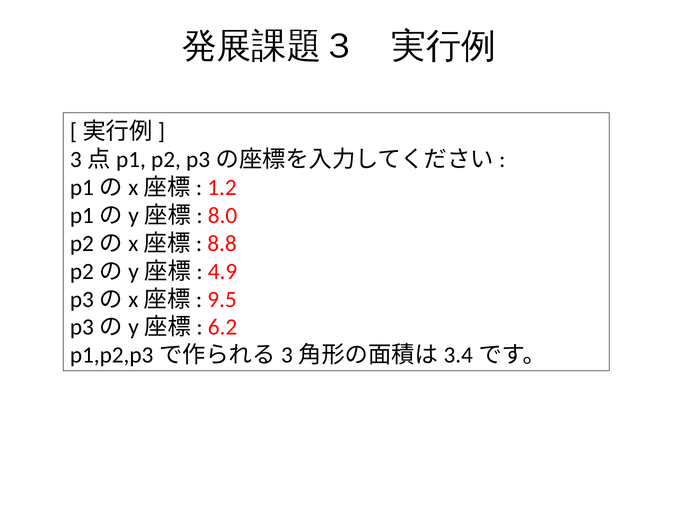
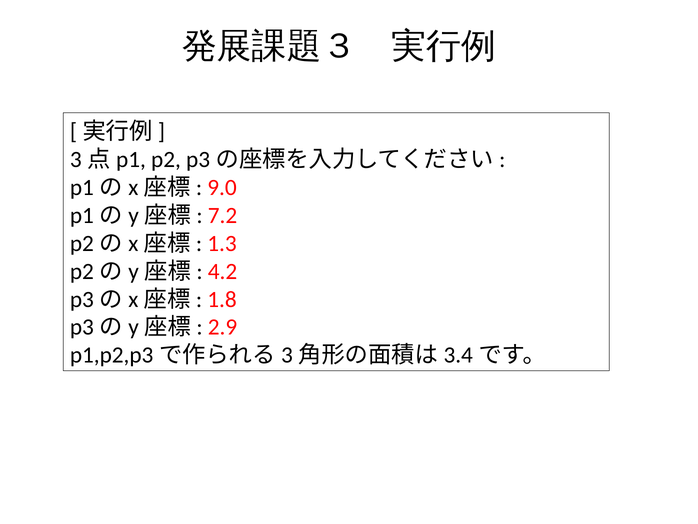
1.2: 1.2 -> 9.0
8.0: 8.0 -> 7.2
8.8: 8.8 -> 1.3
4.9: 4.9 -> 4.2
9.5: 9.5 -> 1.8
6.2: 6.2 -> 2.9
